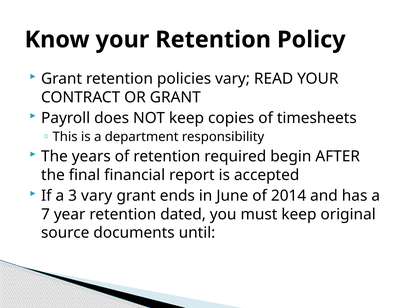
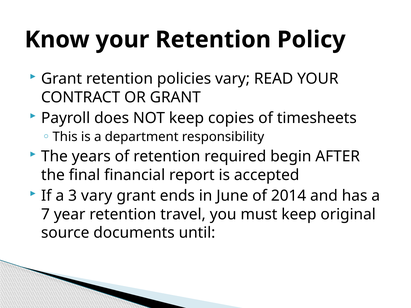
dated: dated -> travel
